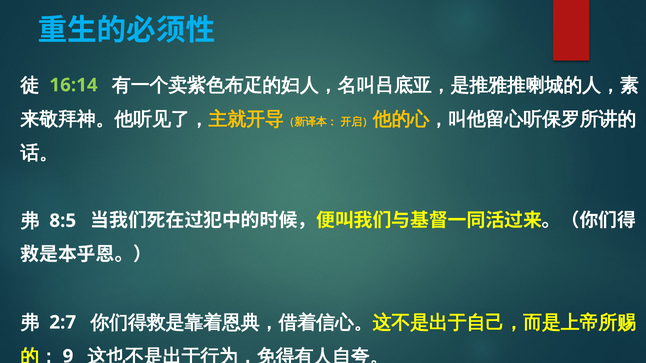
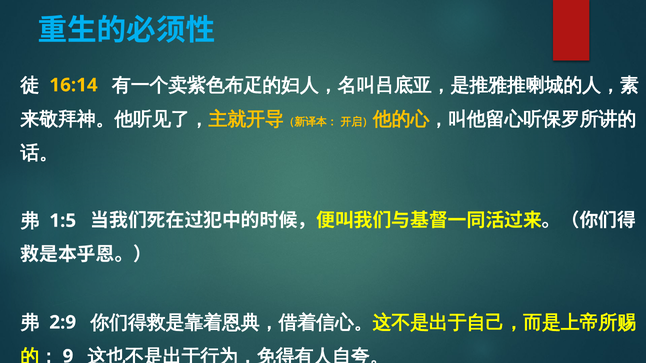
16:14 colour: light green -> yellow
8:5: 8:5 -> 1:5
2:7: 2:7 -> 2:9
